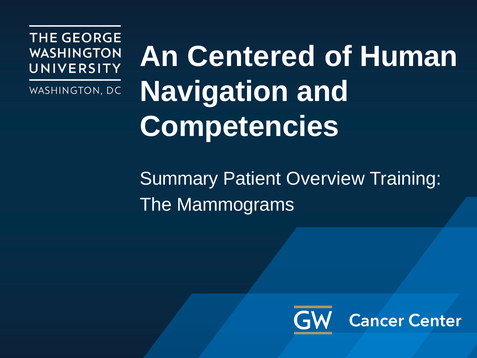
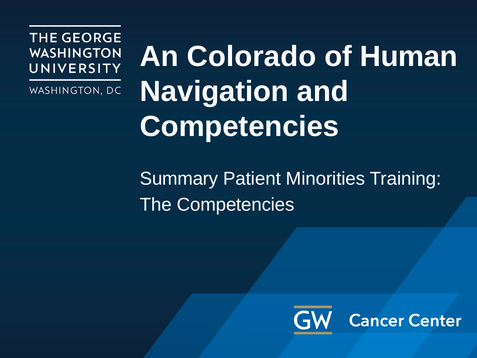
Centered: Centered -> Colorado
Overview: Overview -> Minorities
The Mammograms: Mammograms -> Competencies
